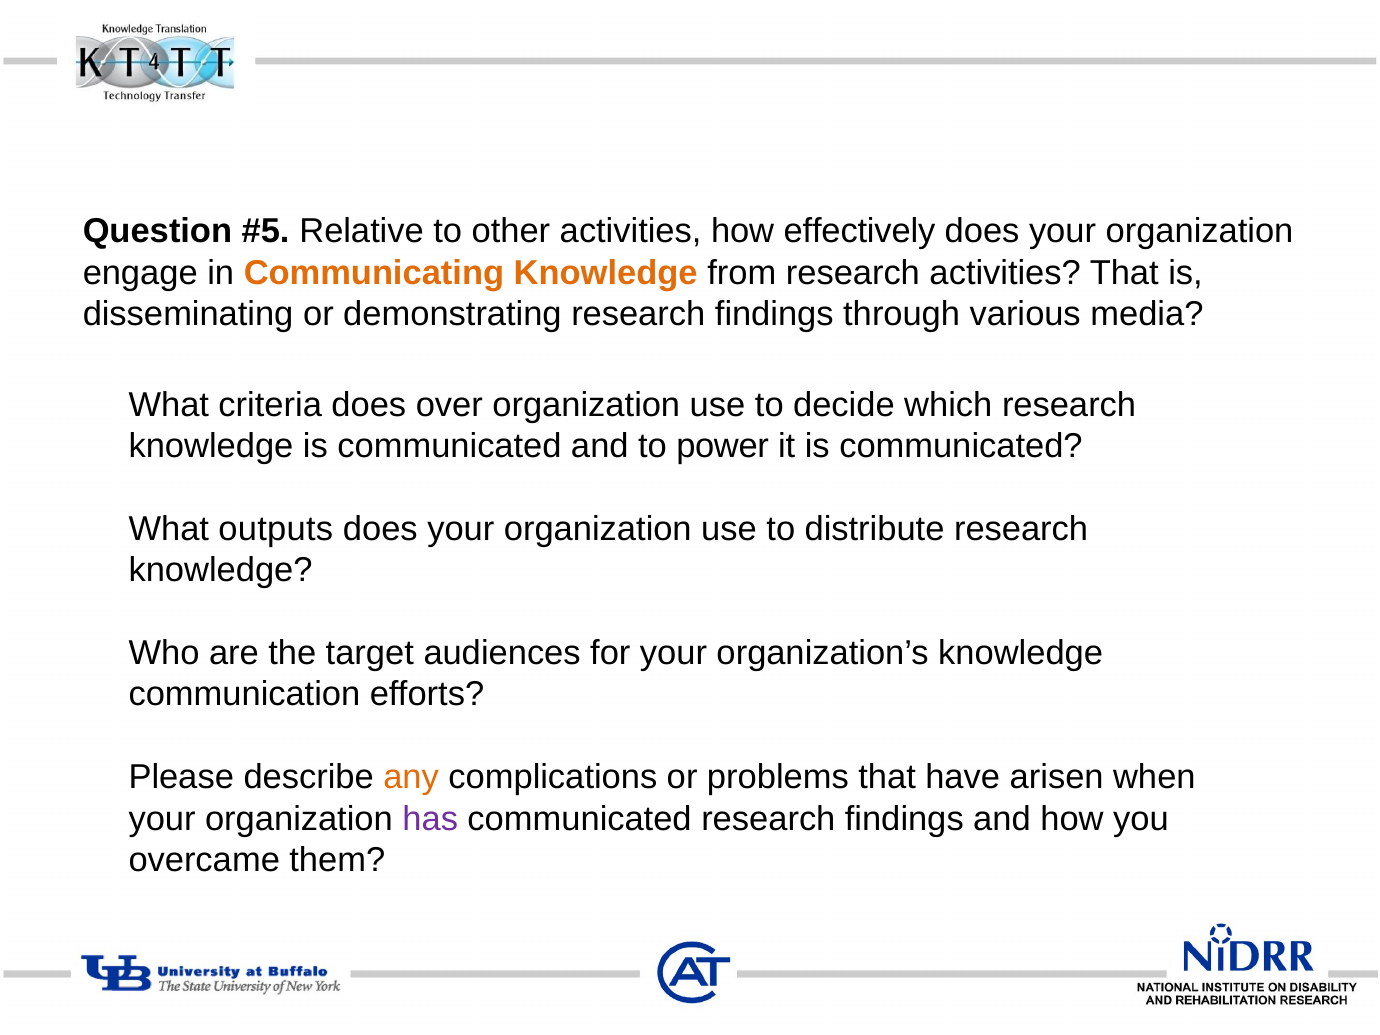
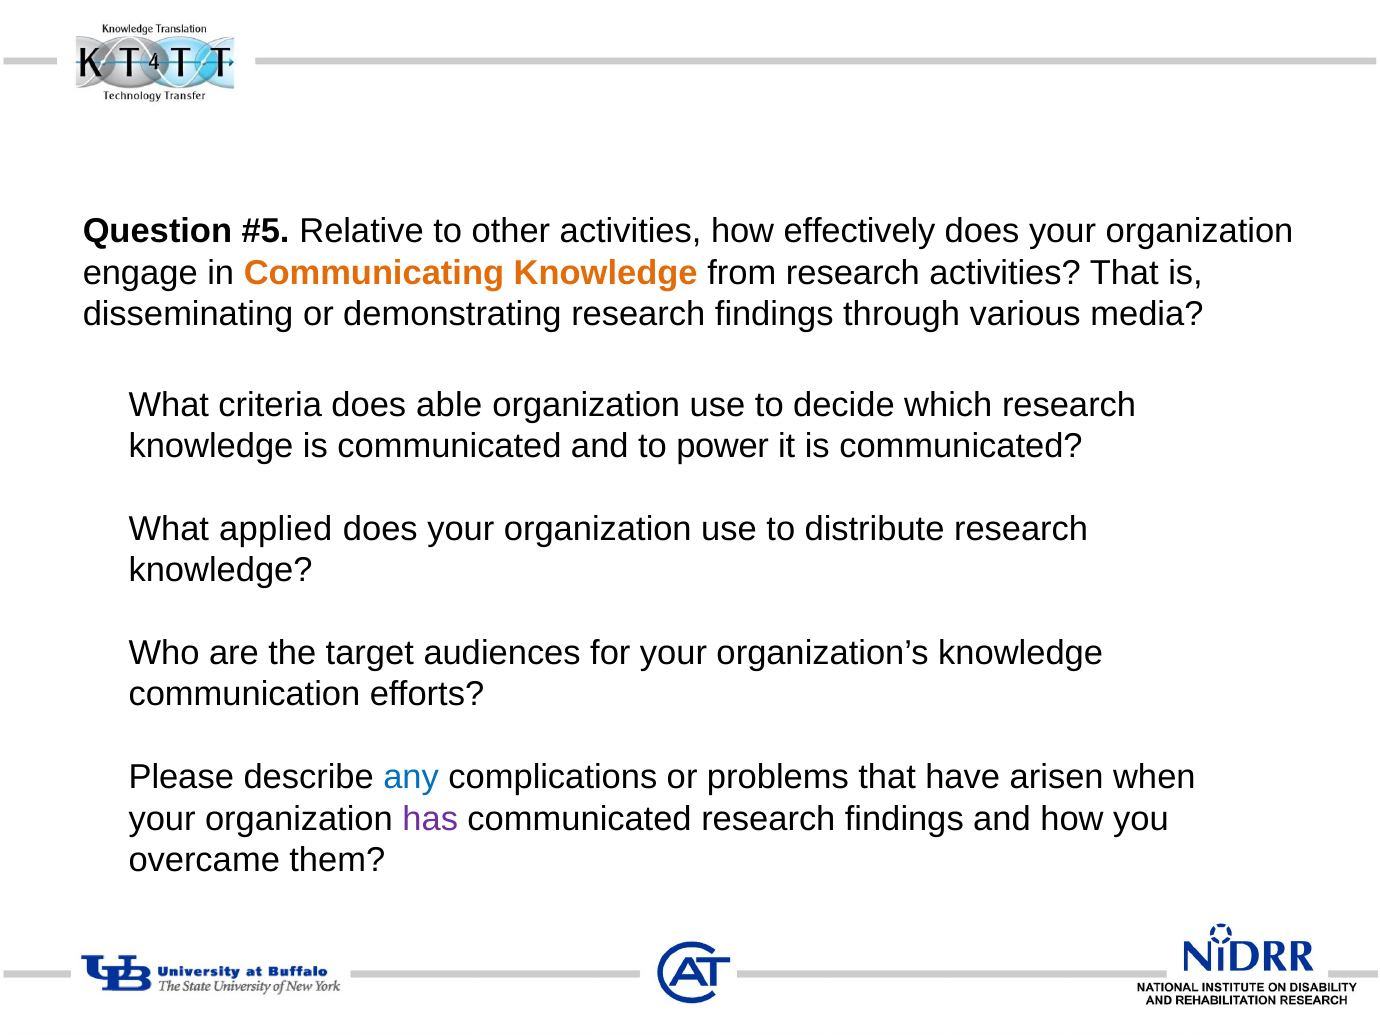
over: over -> able
outputs: outputs -> applied
any colour: orange -> blue
